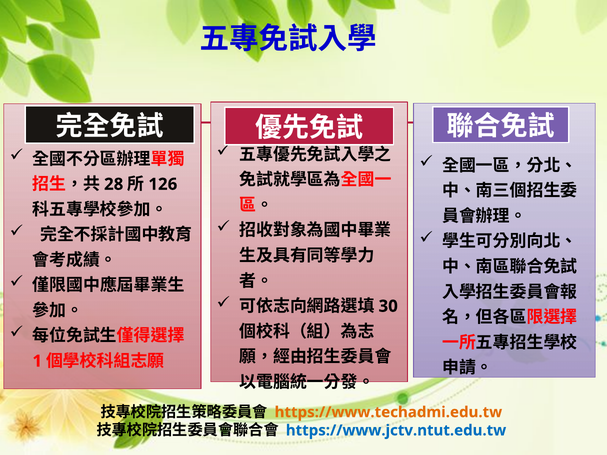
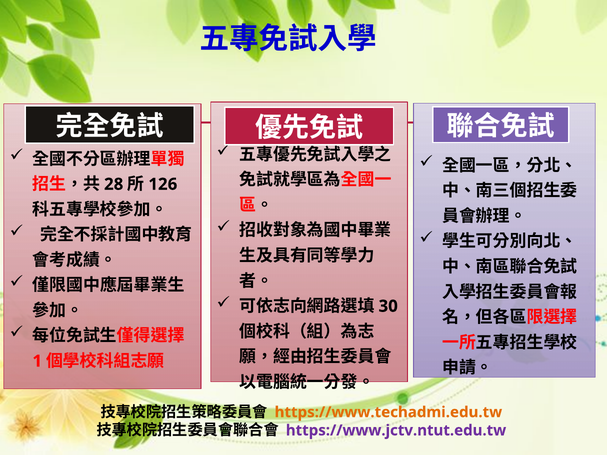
https://www.jctv.ntut.edu.tw colour: blue -> purple
